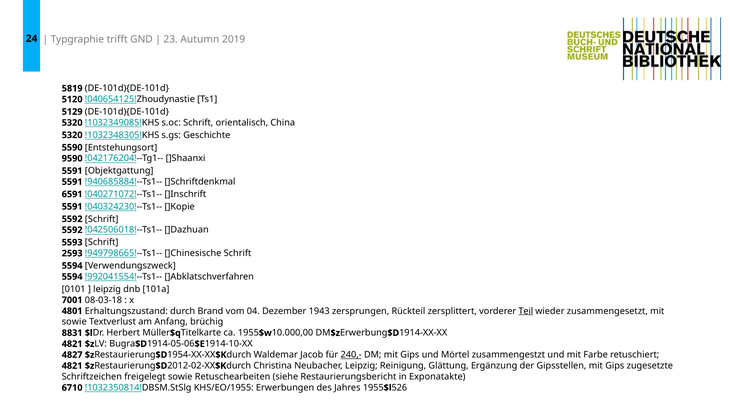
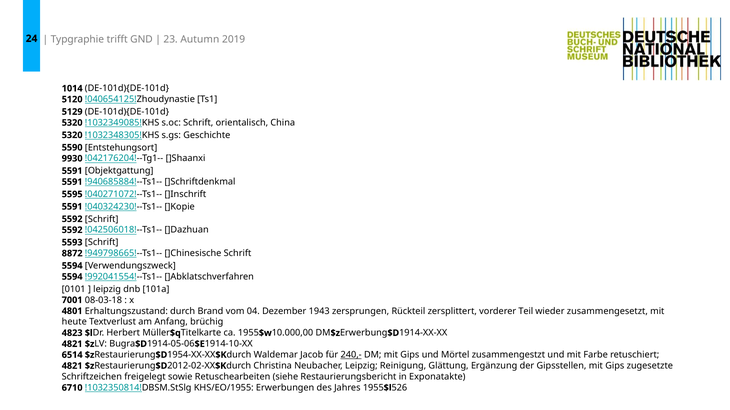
5819: 5819 -> 1014
9590: 9590 -> 9930
6591: 6591 -> 5595
2593: 2593 -> 8872
Teil underline: present -> none
sowie at (74, 322): sowie -> heute
8831: 8831 -> 4823
4827: 4827 -> 6514
